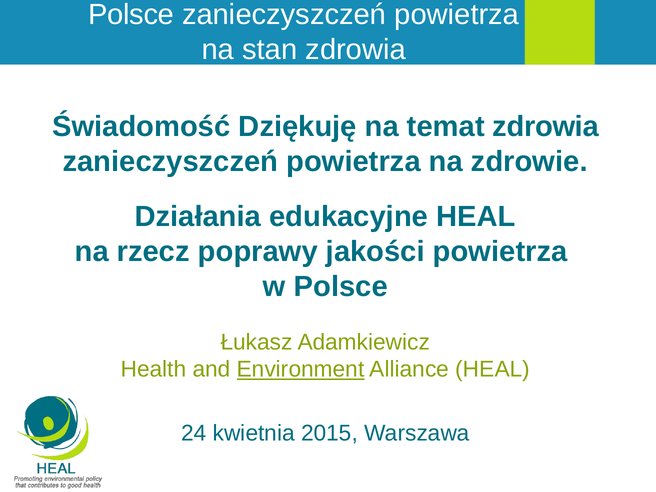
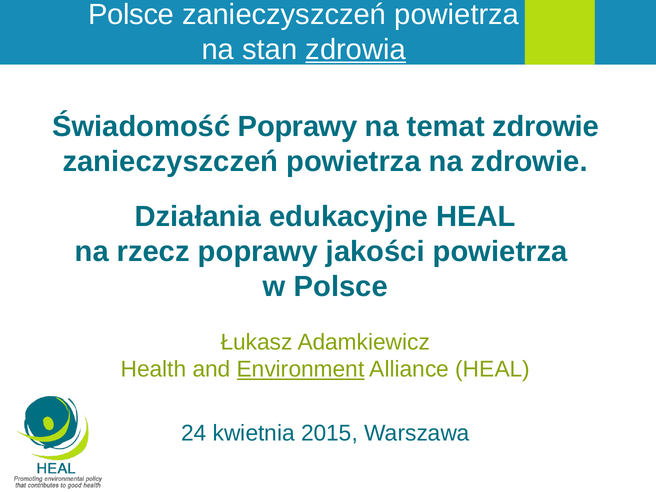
zdrowia at (356, 50) underline: none -> present
Świadomość Dziękuję: Dziękuję -> Poprawy
temat zdrowia: zdrowia -> zdrowie
